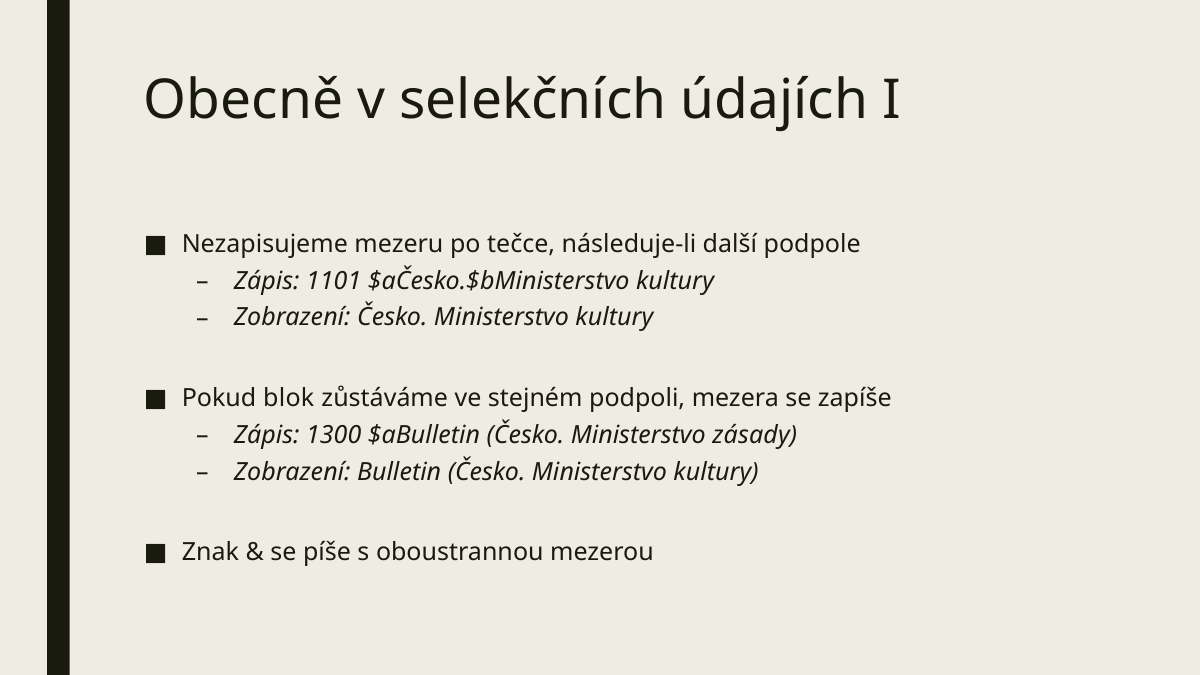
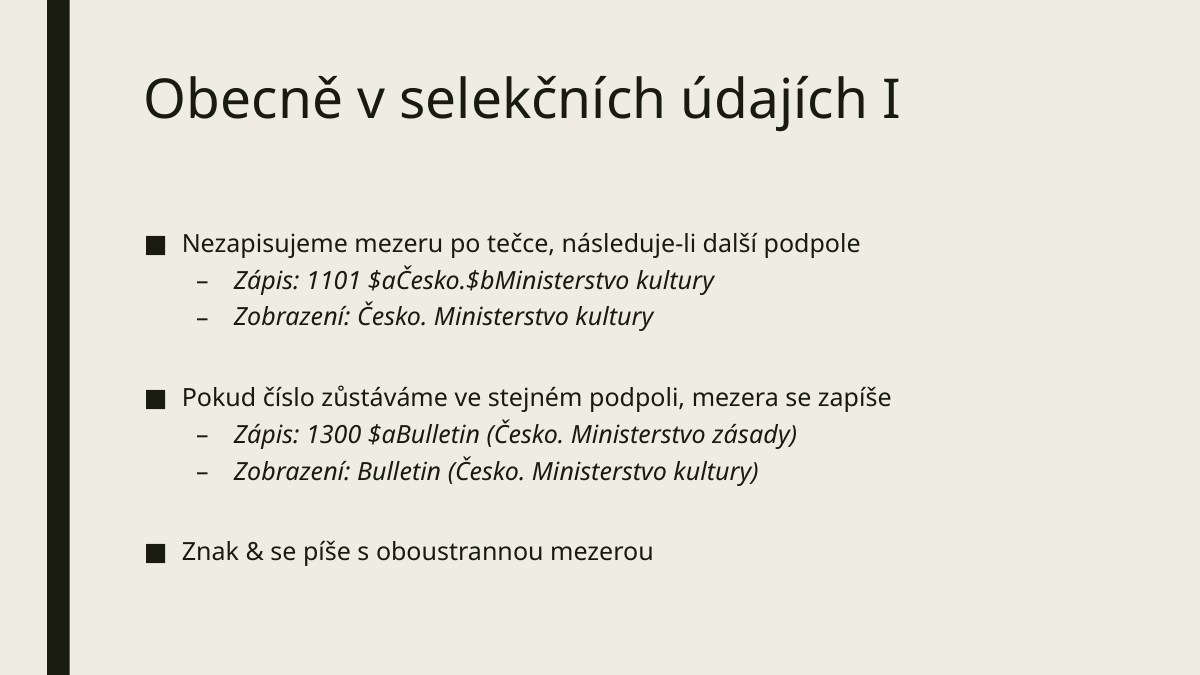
blok: blok -> číslo
